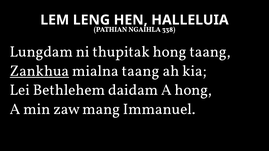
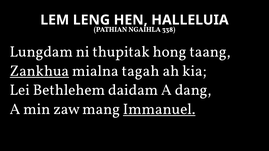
mialna taang: taang -> tagah
A hong: hong -> dang
Immanuel underline: none -> present
